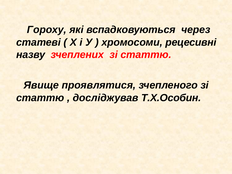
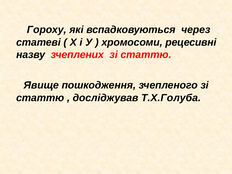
проявлятися: проявлятися -> пошкодження
Т.Х.Особин: Т.Х.Особин -> Т.Х.Голуба
